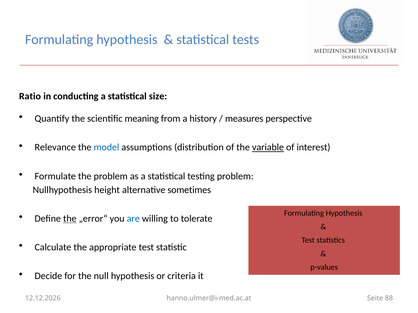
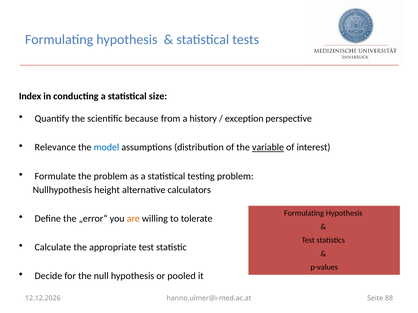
Ratio: Ratio -> Index
meaning: meaning -> because
measures: measures -> exception
sometimes: sometimes -> calculators
the at (70, 219) underline: present -> none
are colour: blue -> orange
criteria: criteria -> pooled
